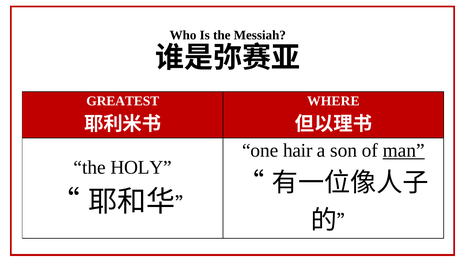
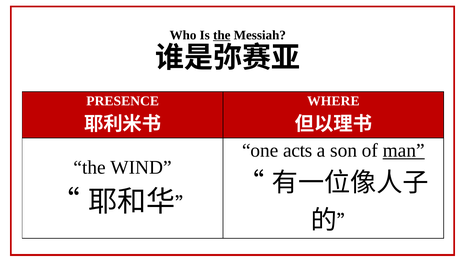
the at (222, 35) underline: none -> present
GREATEST: GREATEST -> PRESENCE
hair: hair -> acts
HOLY: HOLY -> WIND
